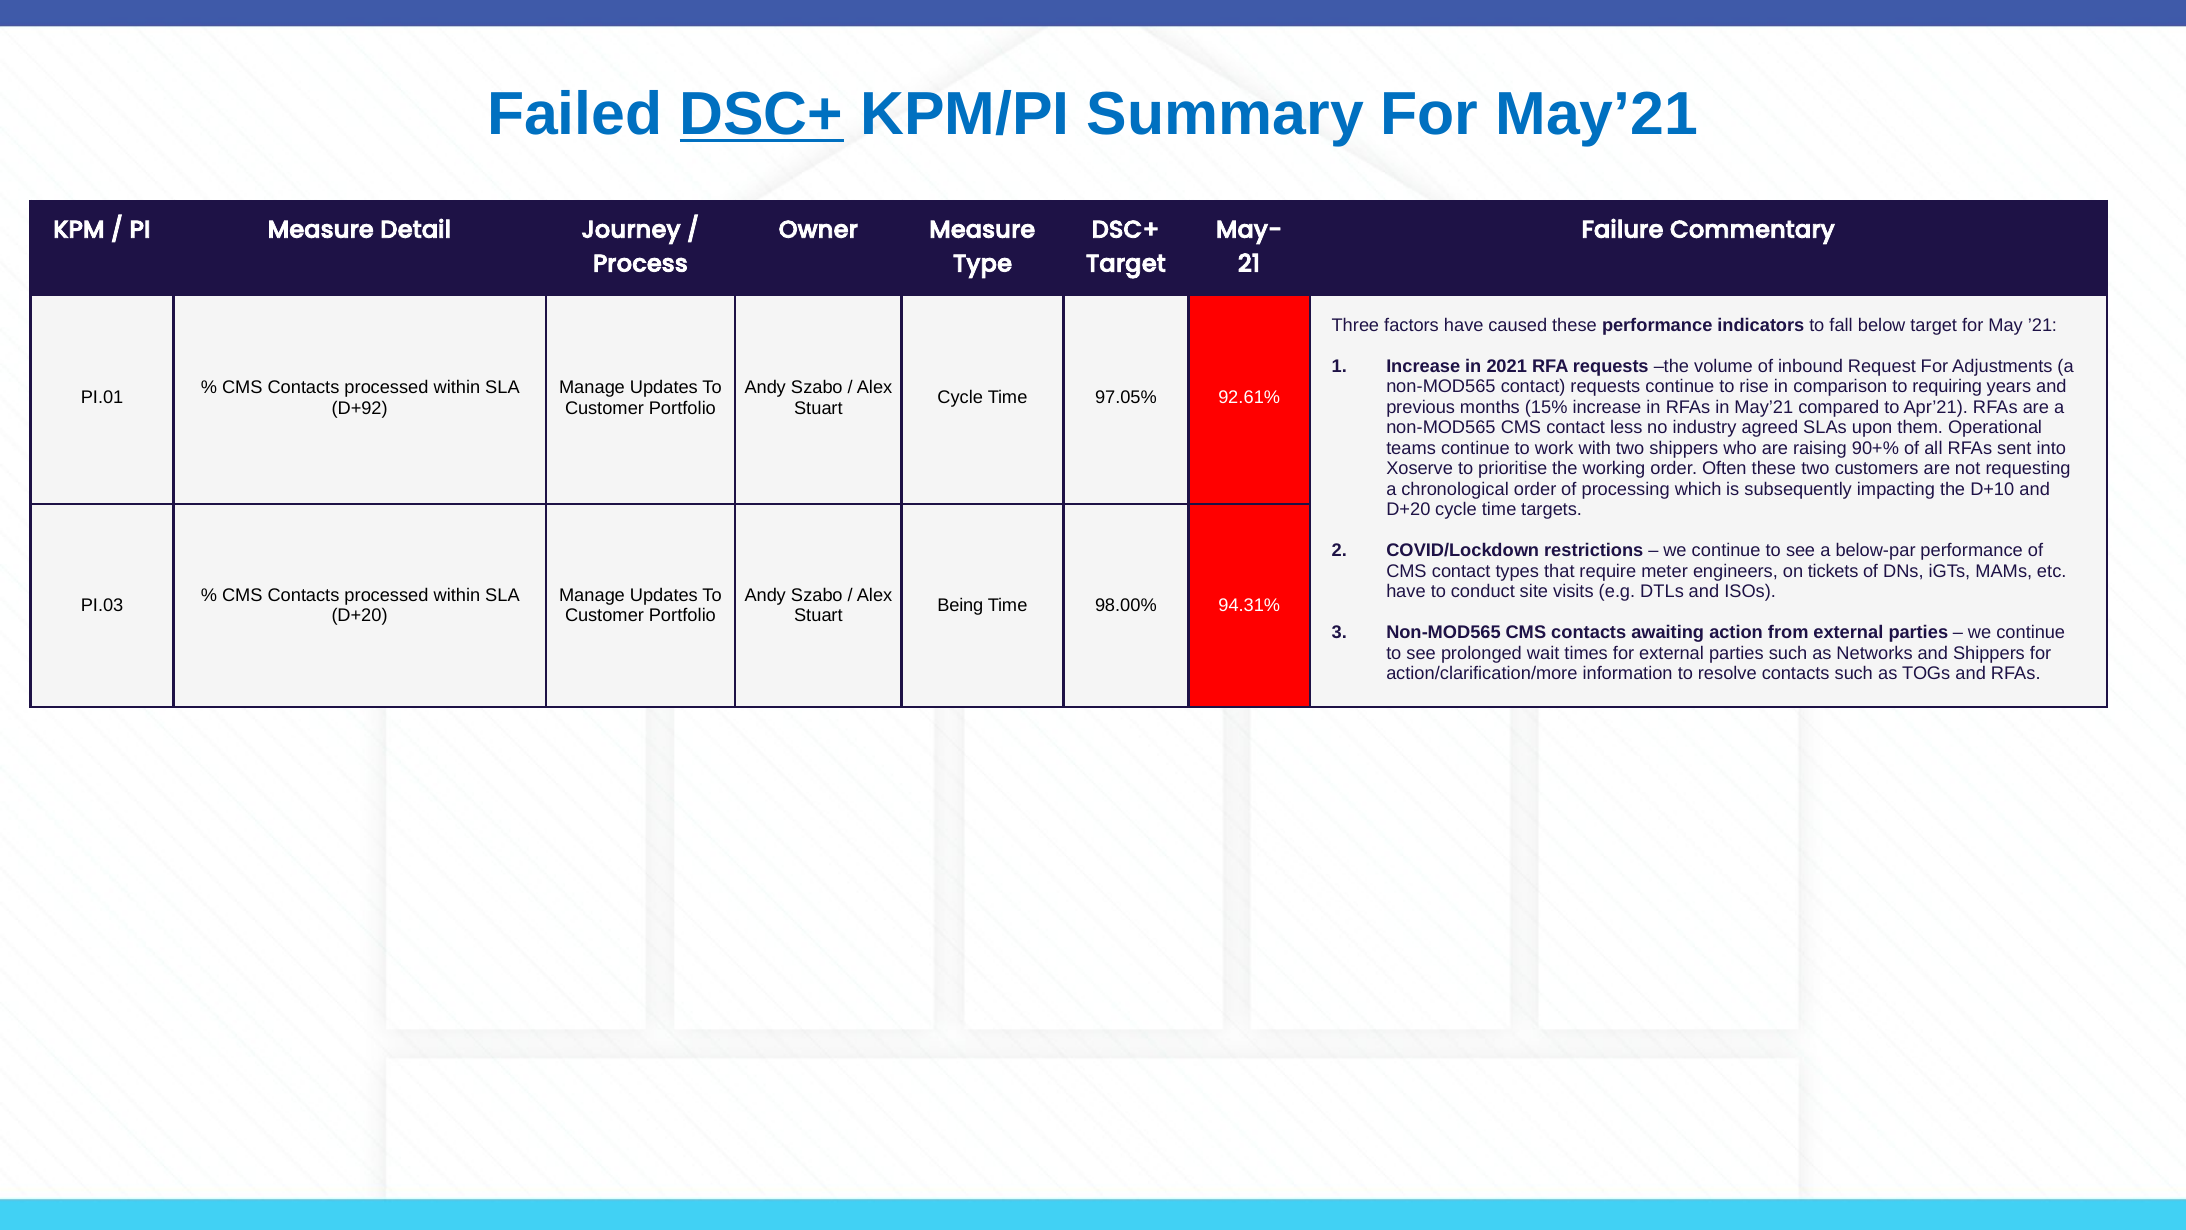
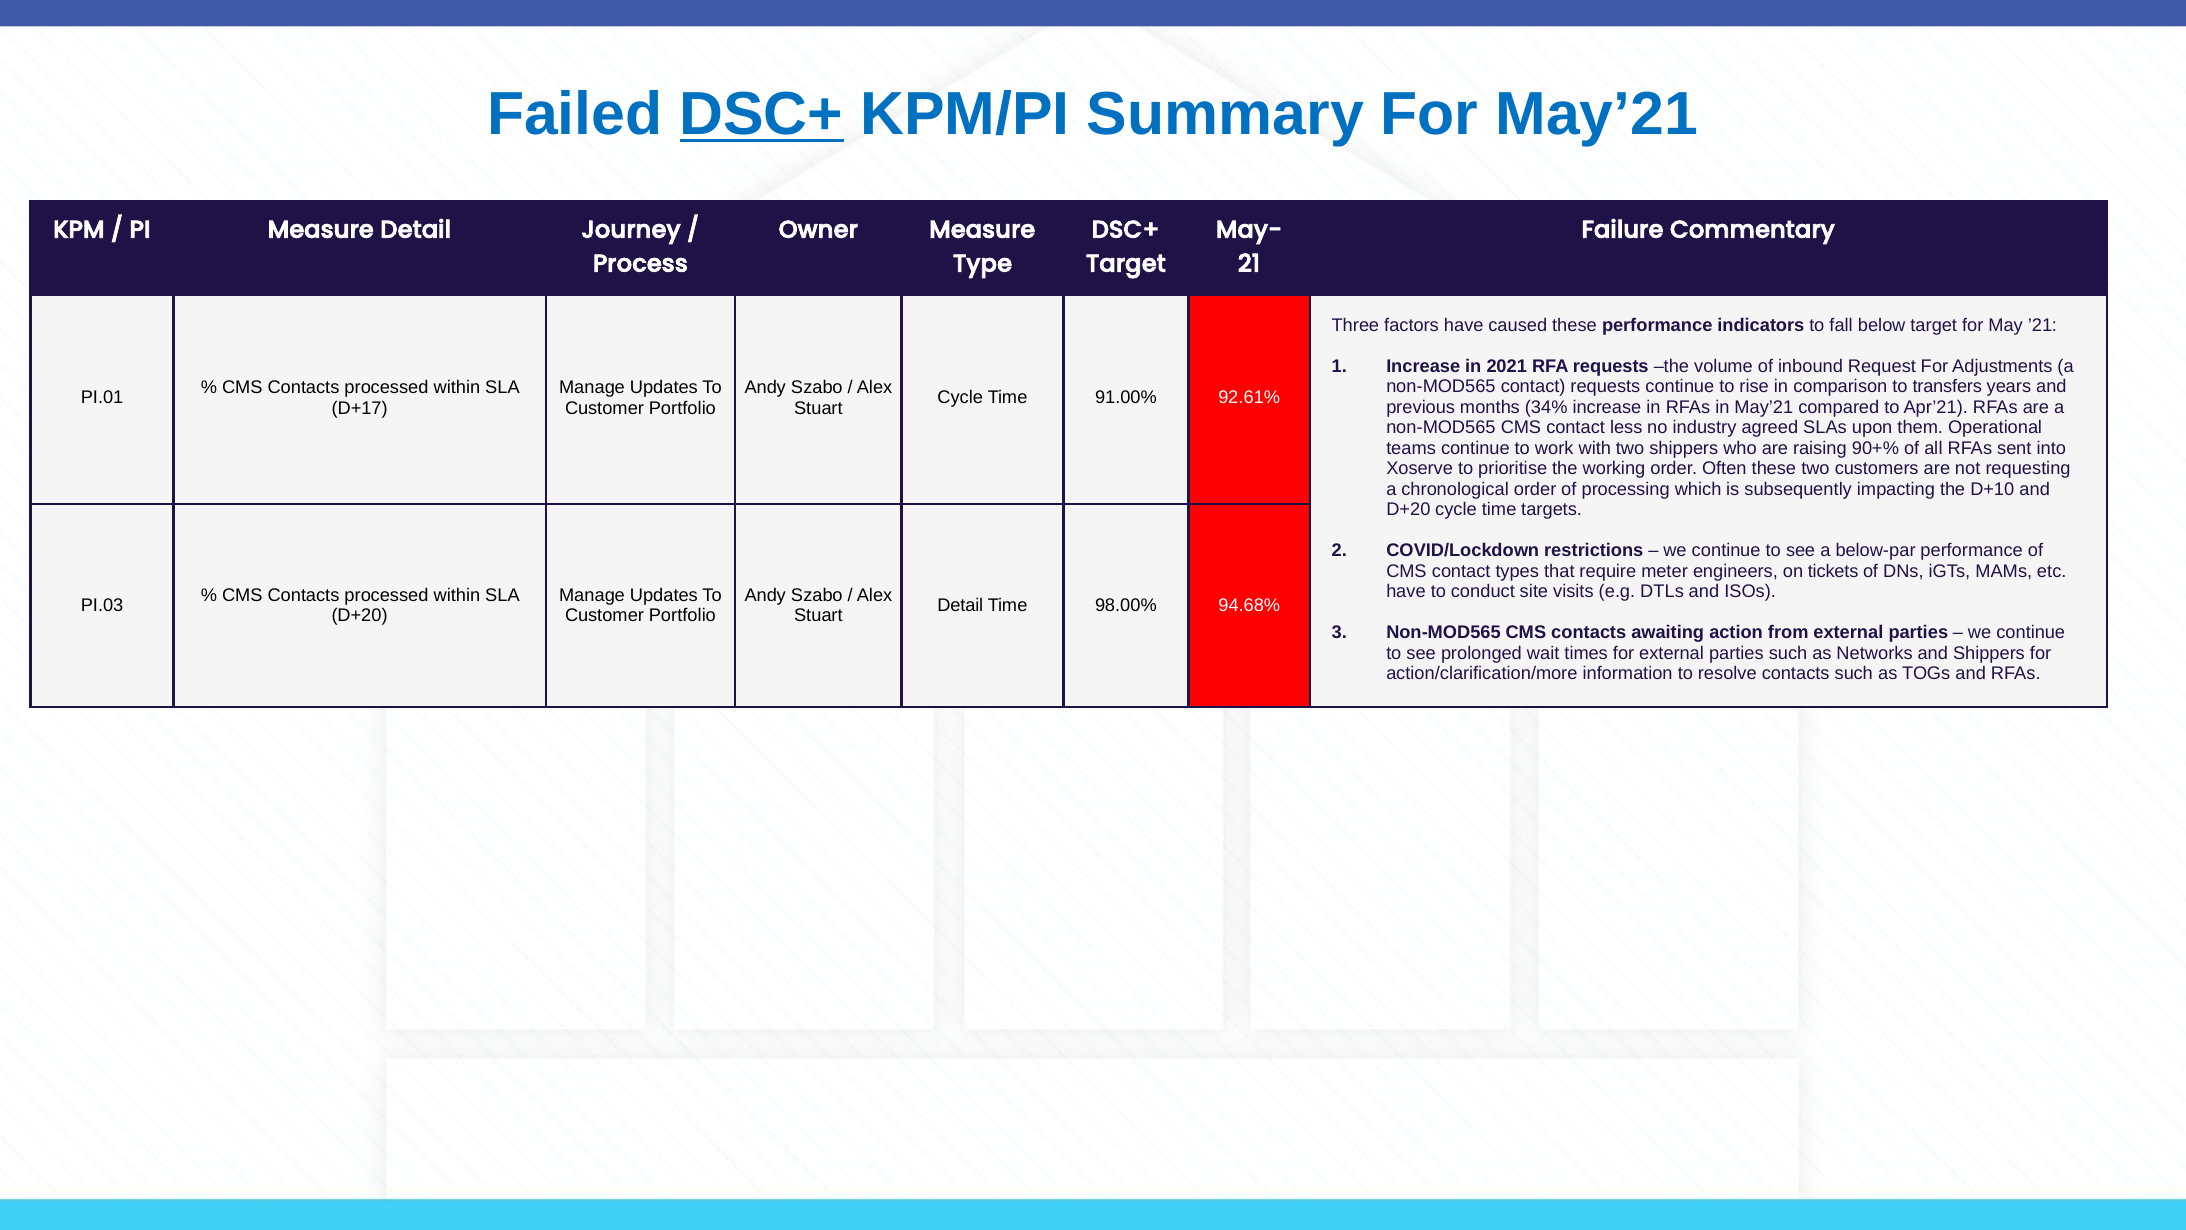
requiring: requiring -> transfers
97.05%: 97.05% -> 91.00%
15%: 15% -> 34%
D+92: D+92 -> D+17
Being at (960, 606): Being -> Detail
94.31%: 94.31% -> 94.68%
